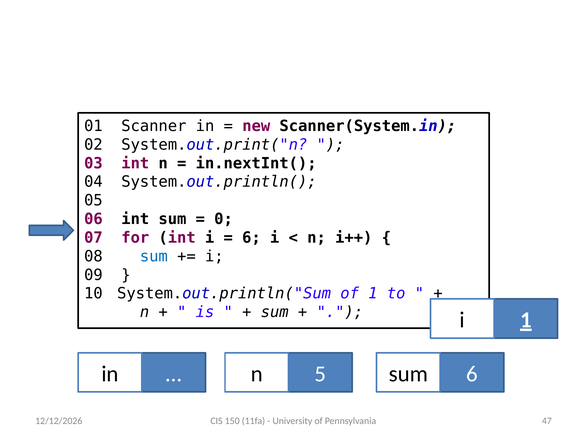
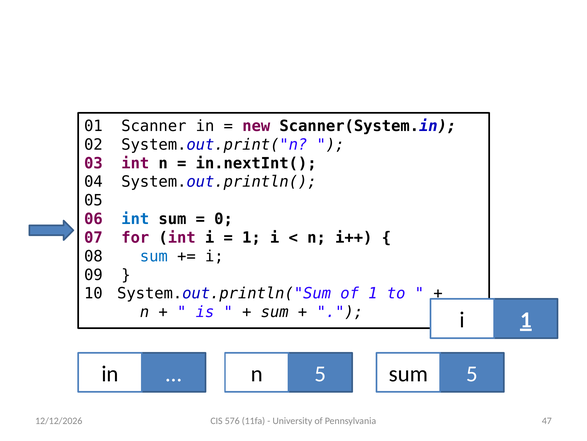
int at (135, 219) colour: black -> blue
6 at (251, 237): 6 -> 1
n 6: 6 -> 5
150: 150 -> 576
